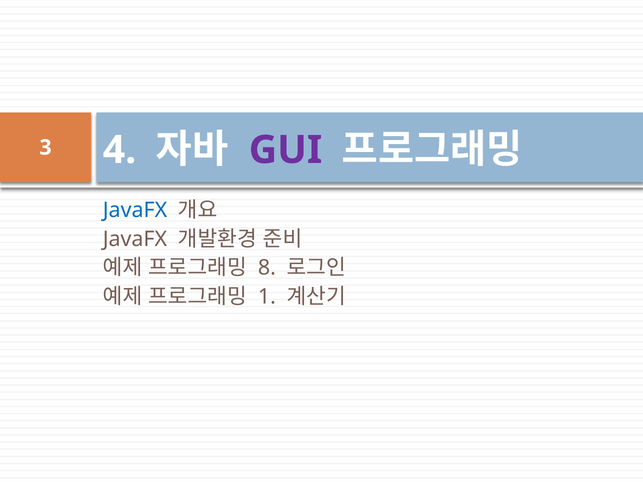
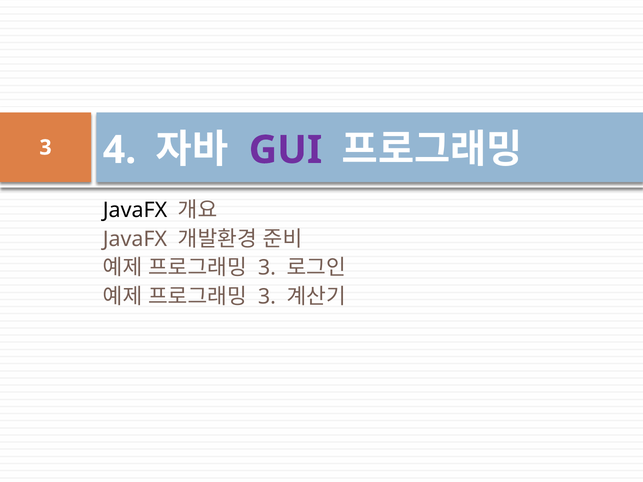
JavaFX at (135, 210) colour: blue -> black
8 at (267, 268): 8 -> 3
1 at (267, 297): 1 -> 3
